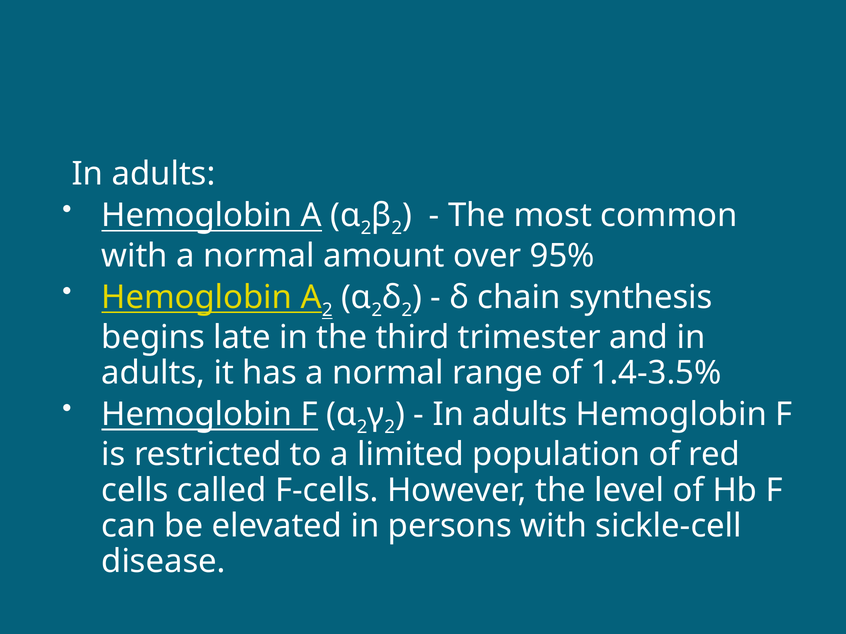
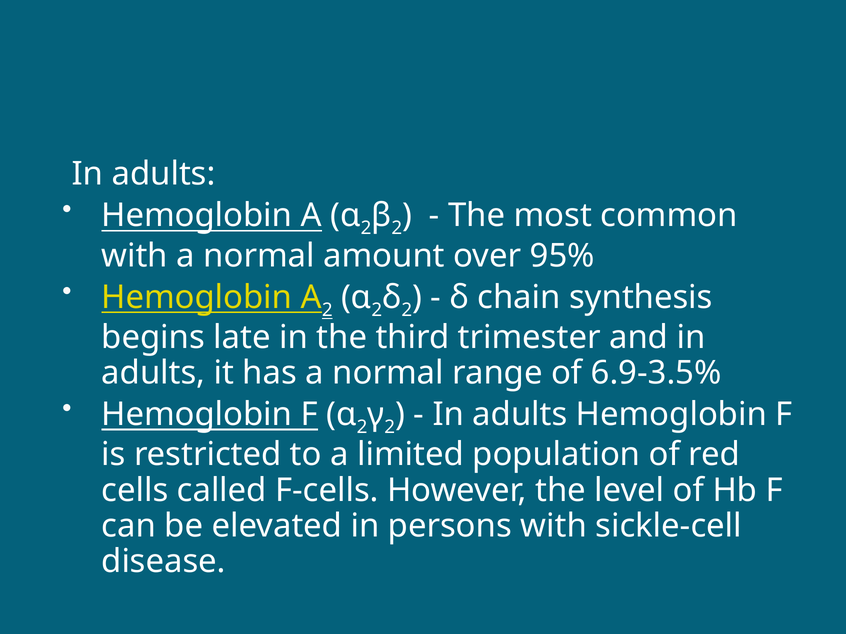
1.4-3.5%: 1.4-3.5% -> 6.9-3.5%
